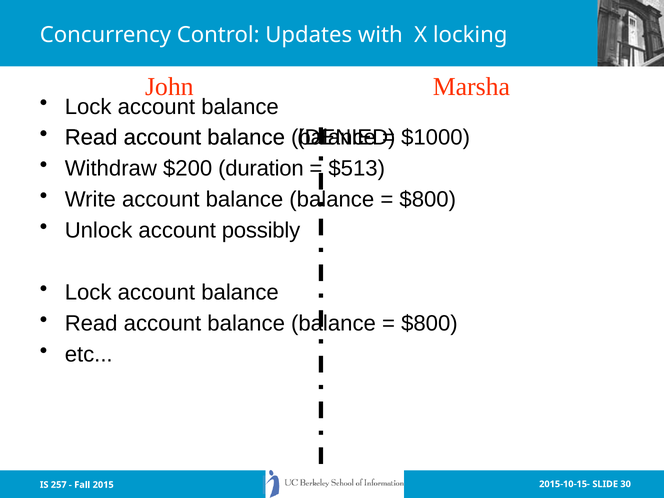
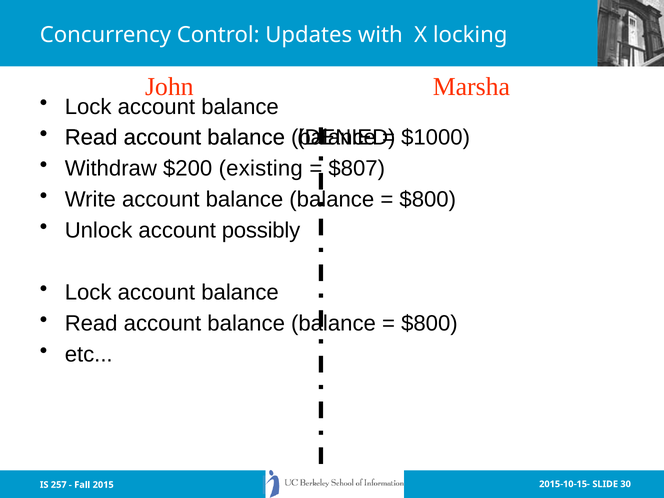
duration: duration -> existing
$513: $513 -> $807
